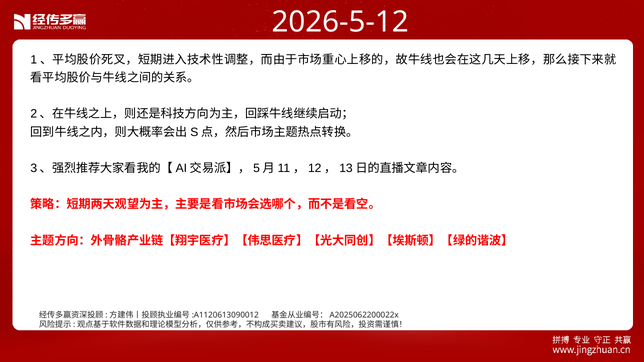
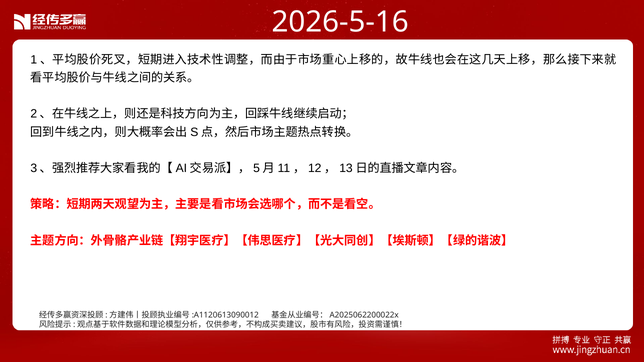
2026-5-12: 2026-5-12 -> 2026-5-16
